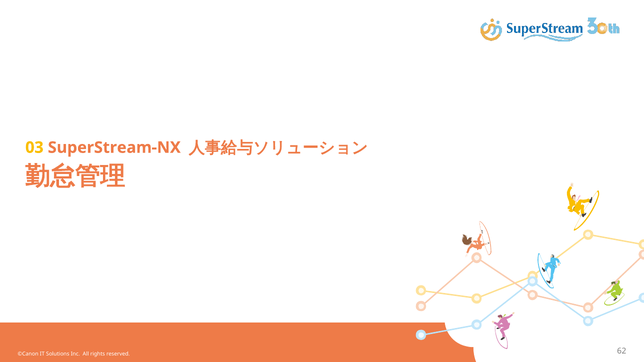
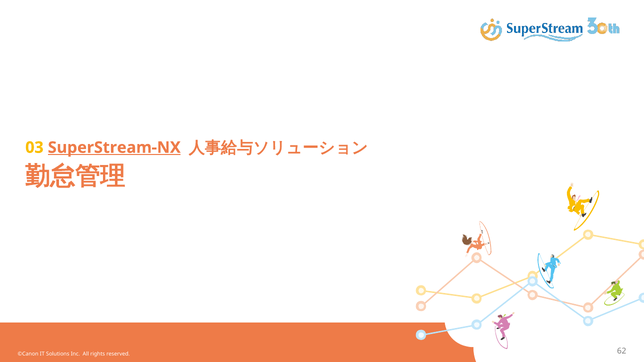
SuperStream-NX underline: none -> present
